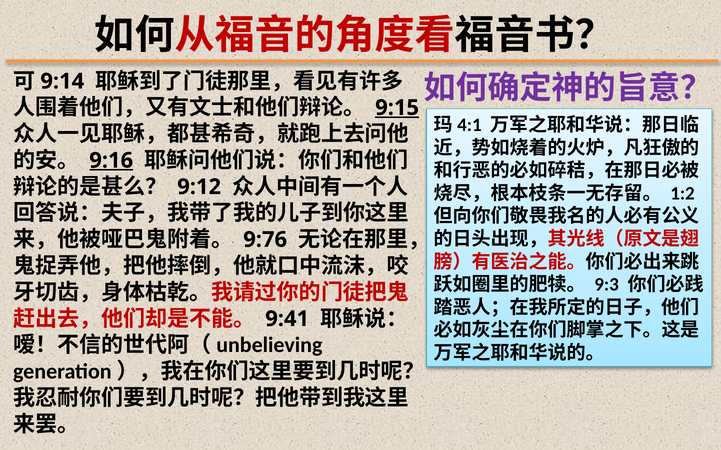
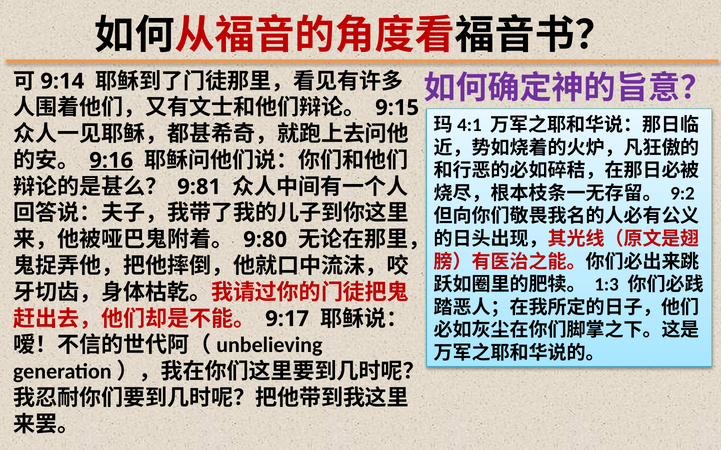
9:15 underline: present -> none
9:12: 9:12 -> 9:81
1:2: 1:2 -> 9:2
9:76: 9:76 -> 9:80
9:3: 9:3 -> 1:3
9:41: 9:41 -> 9:17
